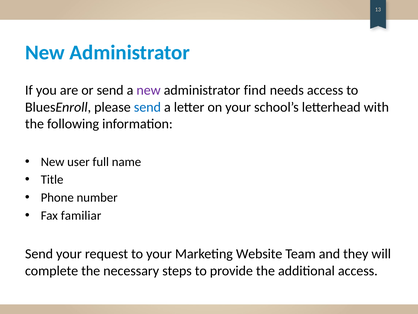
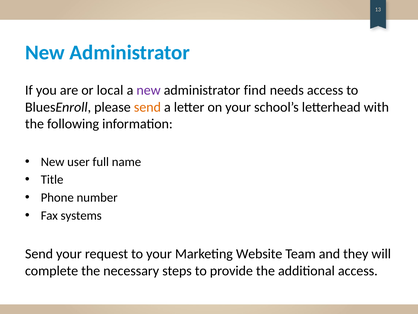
or send: send -> local
send at (147, 107) colour: blue -> orange
familiar: familiar -> systems
